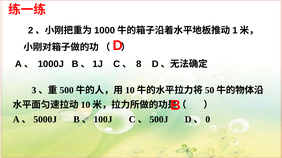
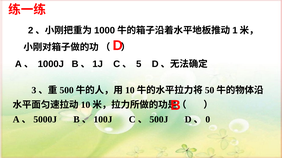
8: 8 -> 5
